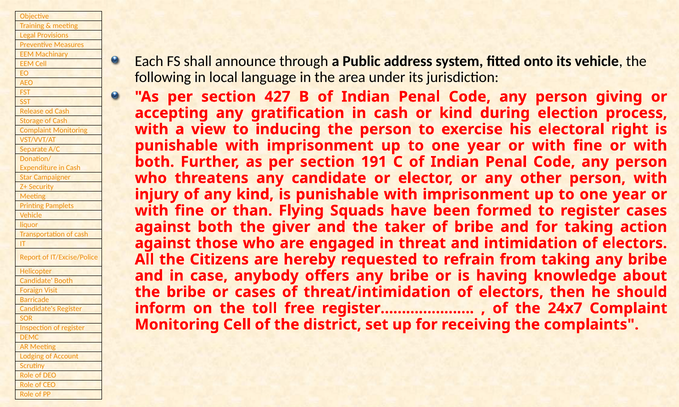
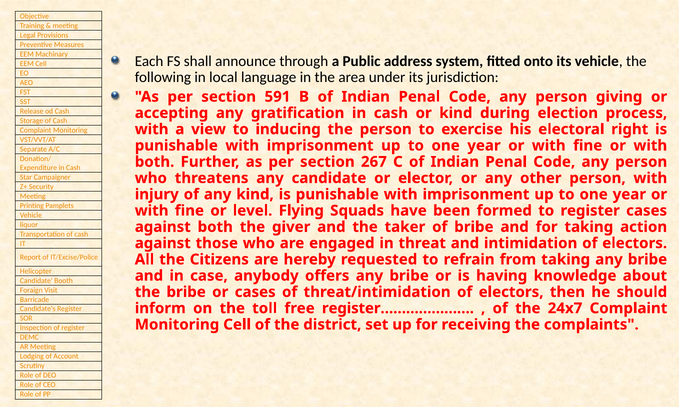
427: 427 -> 591
191: 191 -> 267
than: than -> level
